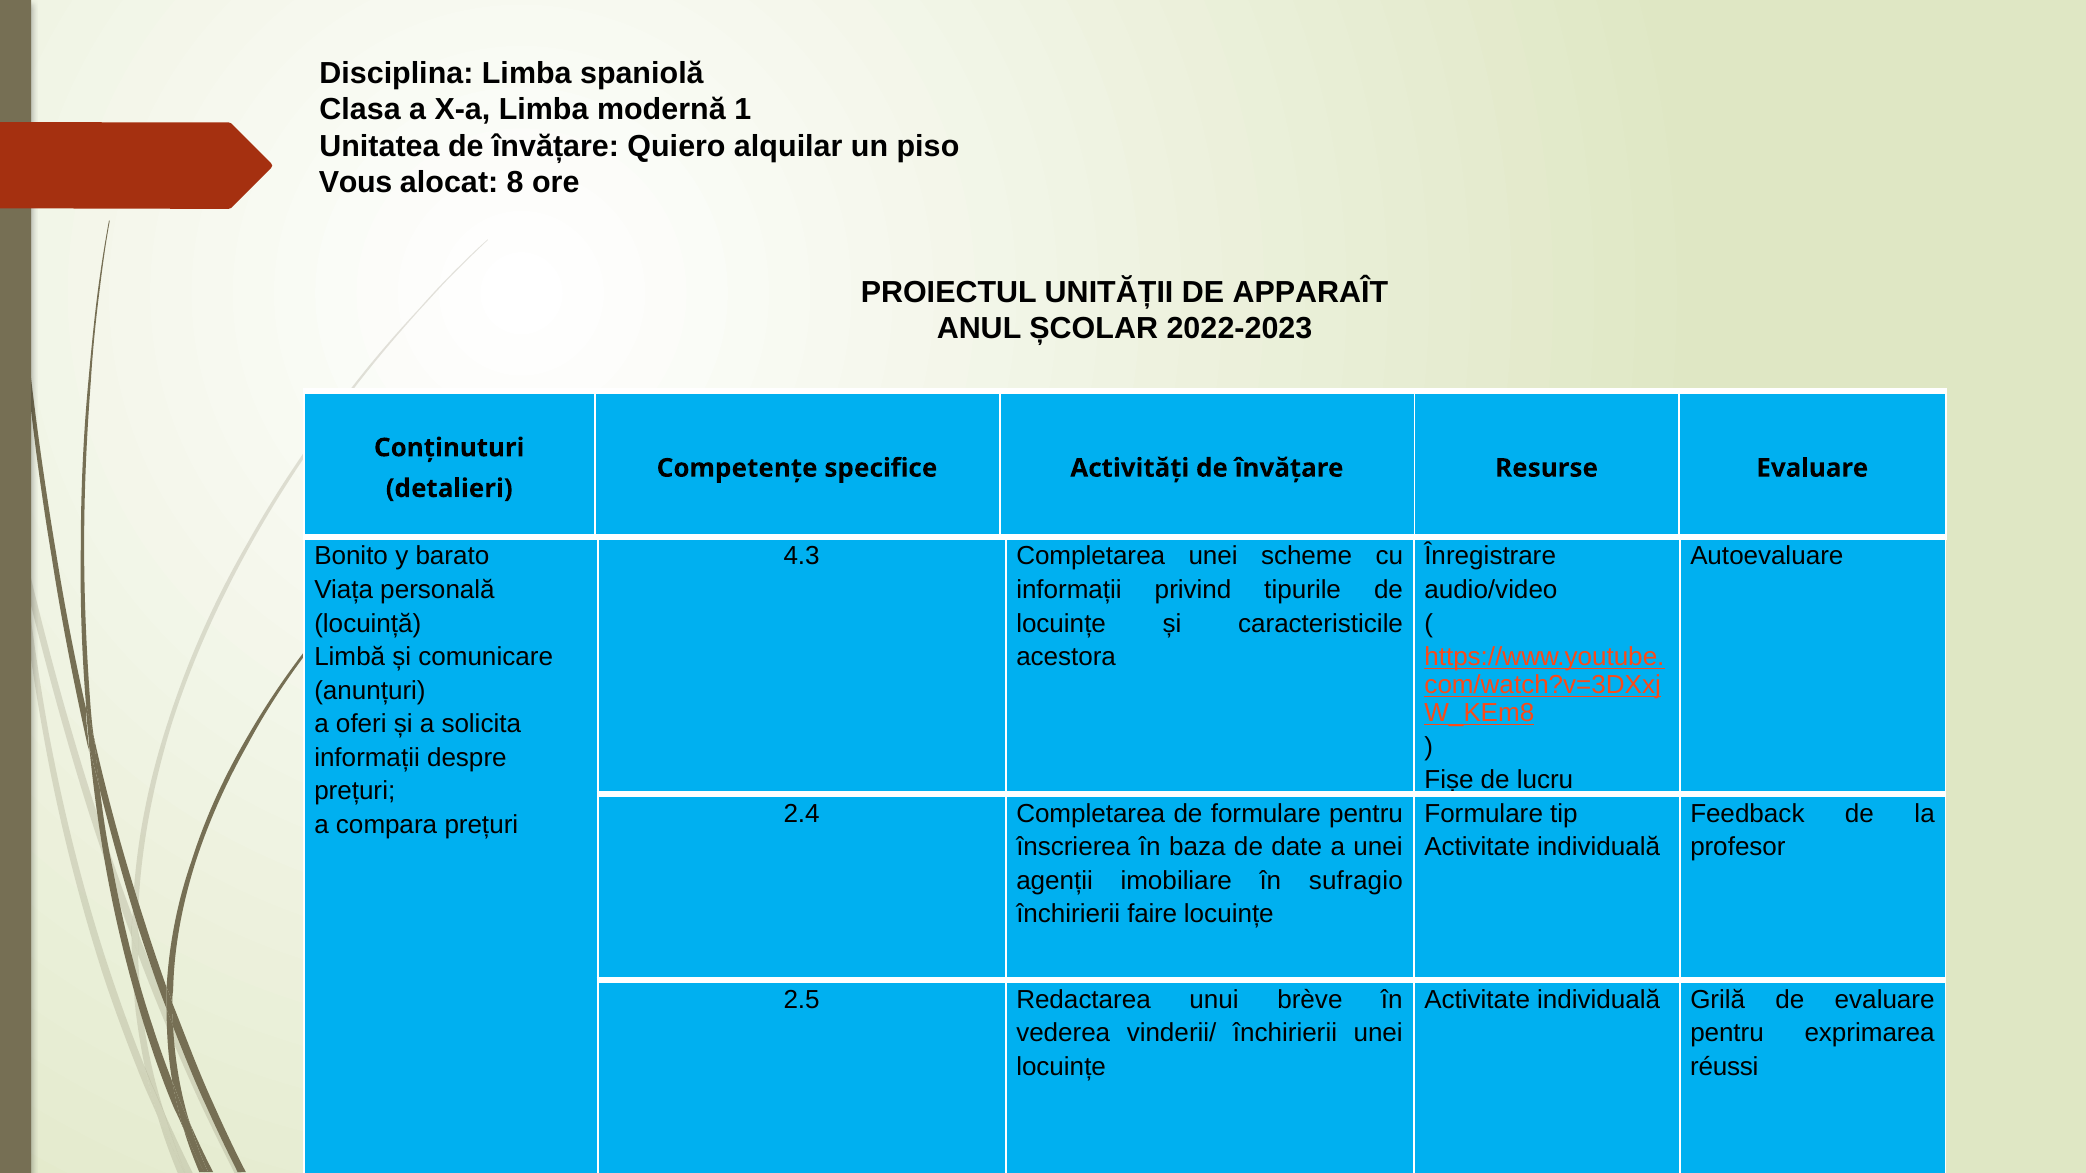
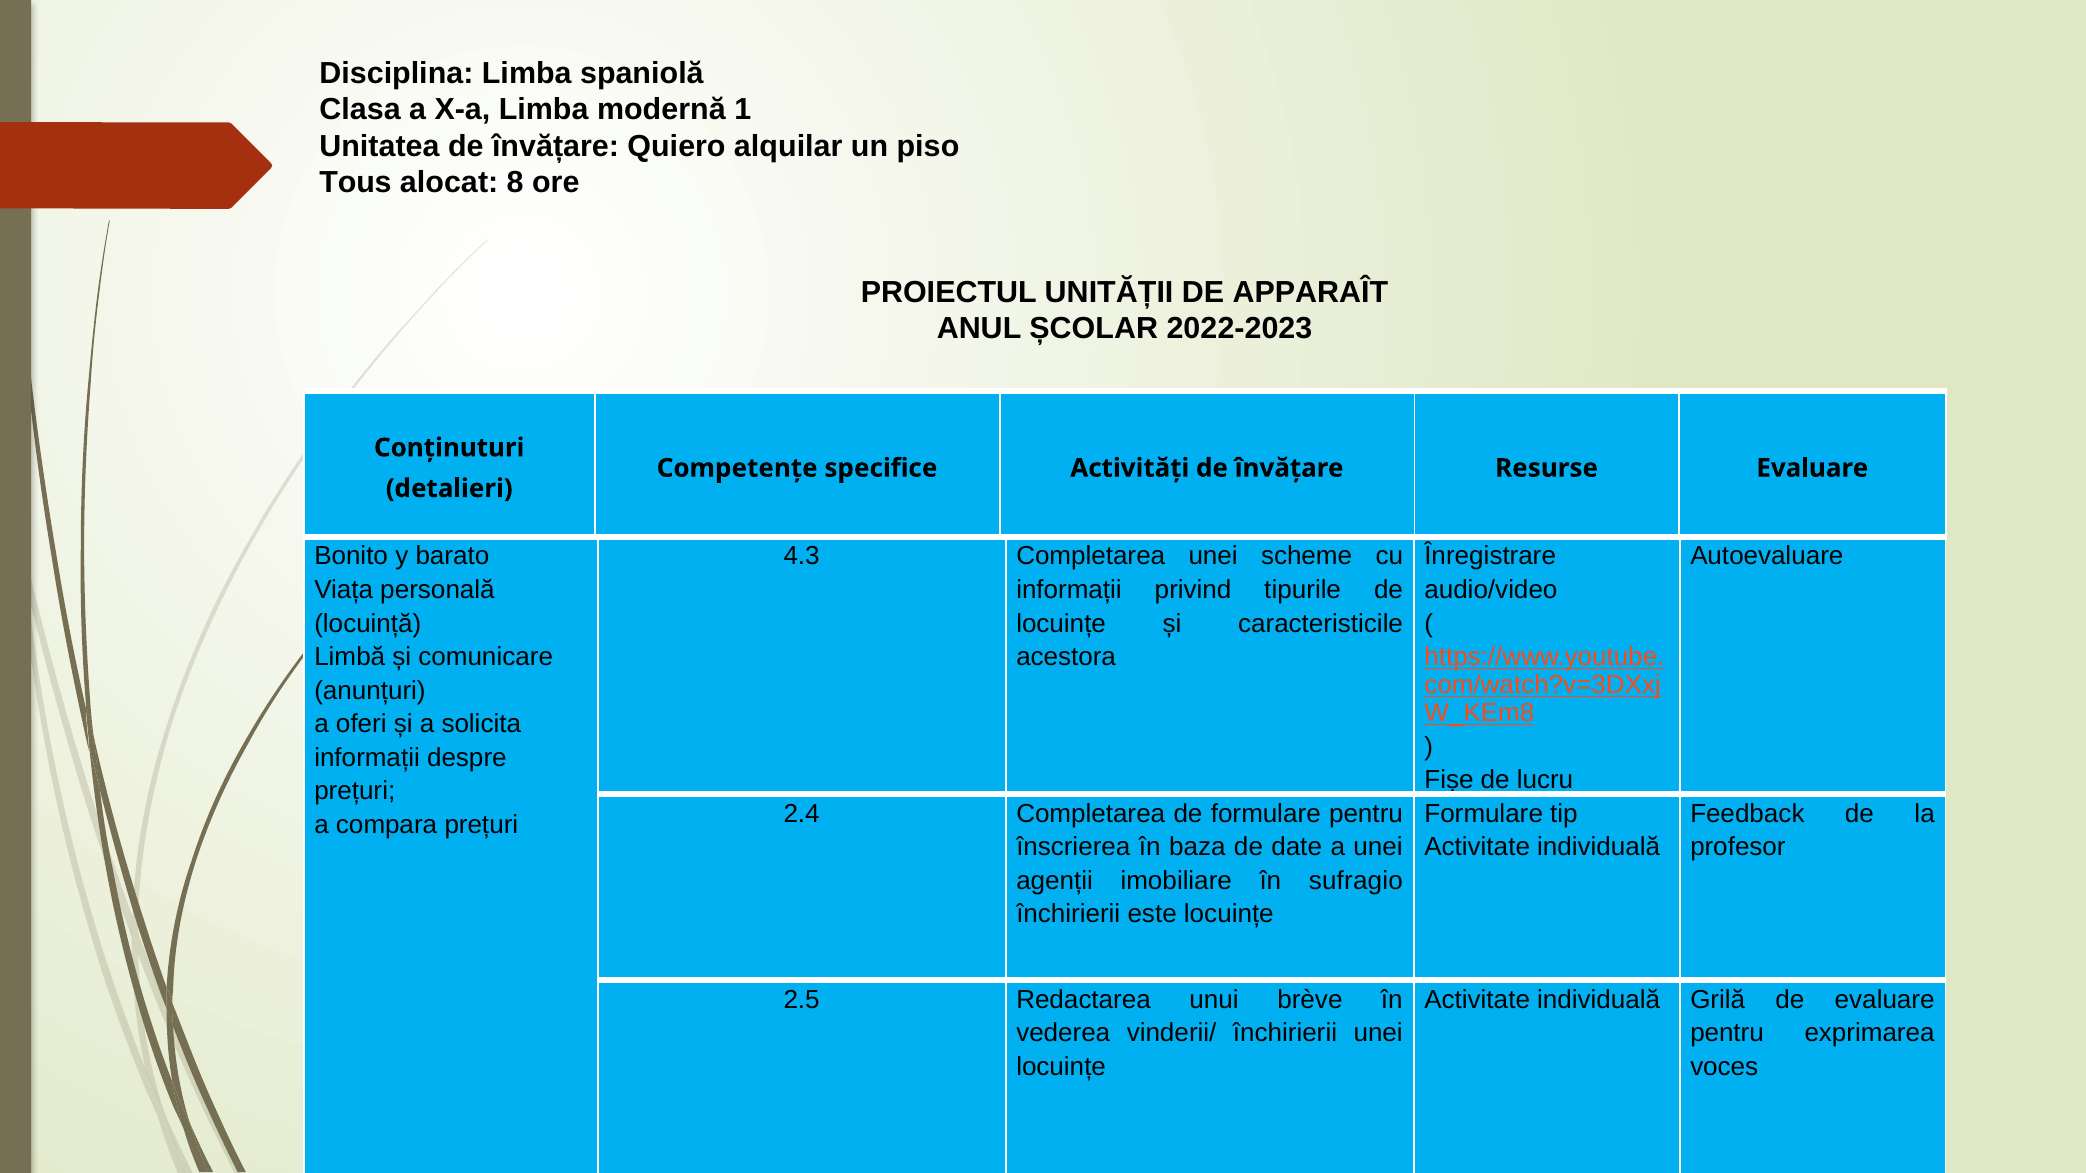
Vous: Vous -> Tous
faire: faire -> este
réussi: réussi -> voces
